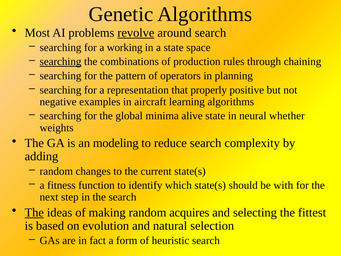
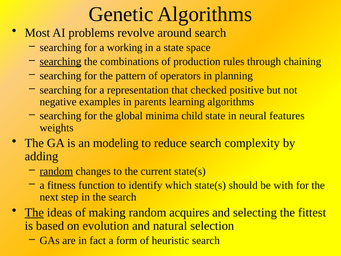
revolve underline: present -> none
properly: properly -> checked
aircraft: aircraft -> parents
alive: alive -> child
whether: whether -> features
random at (56, 171) underline: none -> present
